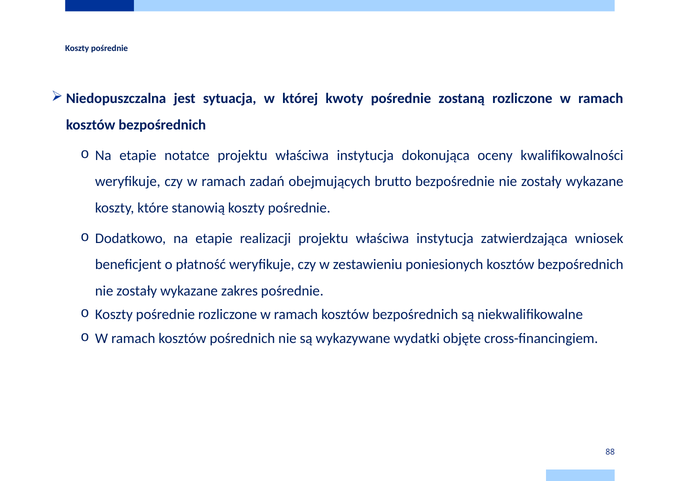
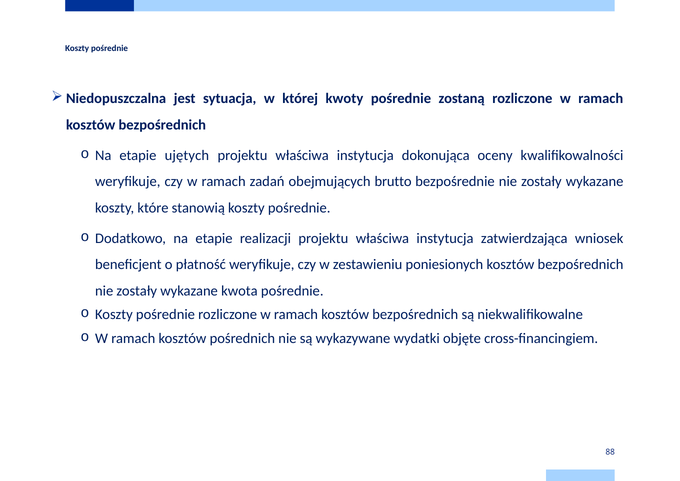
notatce: notatce -> ujętych
zakres: zakres -> kwota
